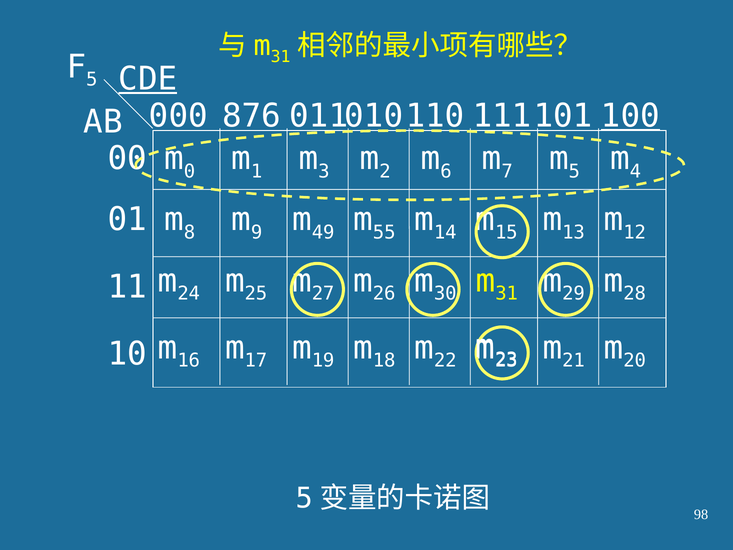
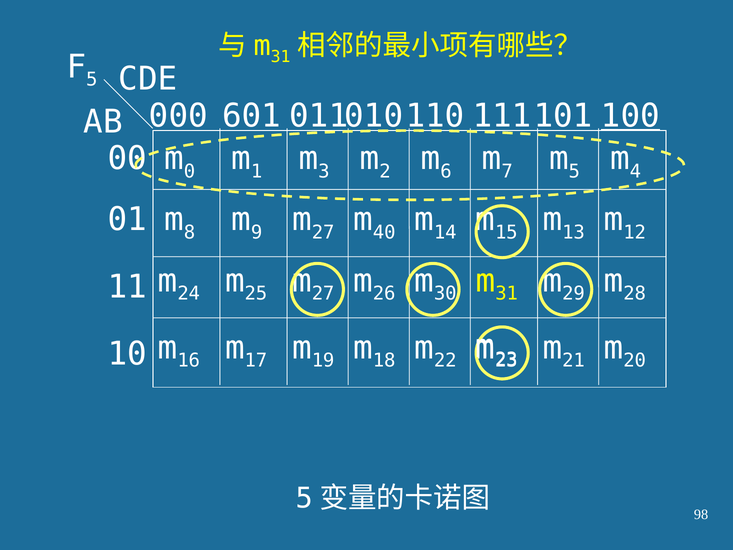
CDE underline: present -> none
876: 876 -> 601
49 at (323, 232): 49 -> 27
55: 55 -> 40
